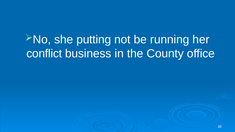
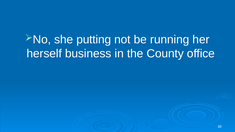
conflict: conflict -> herself
